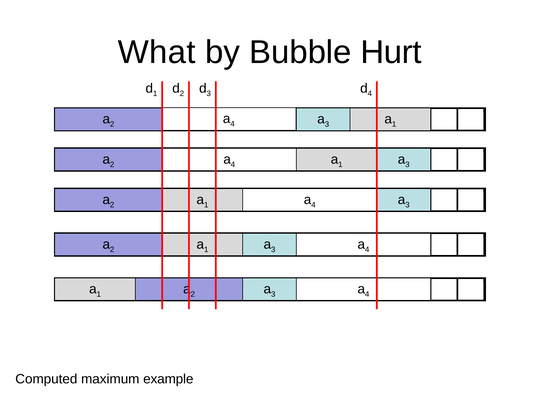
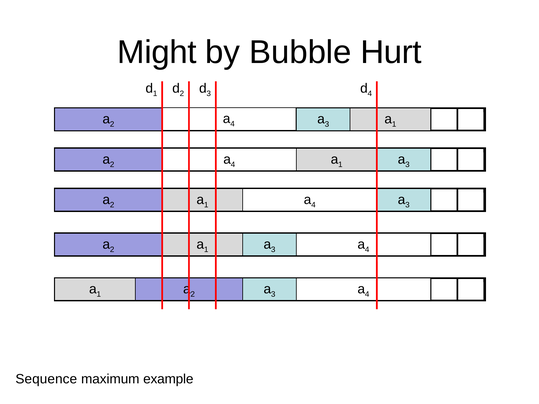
What: What -> Might
Computed: Computed -> Sequence
